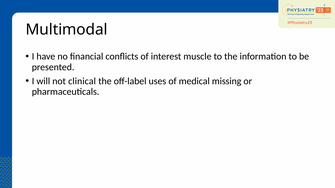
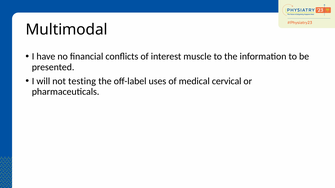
clinical: clinical -> testing
missing: missing -> cervical
